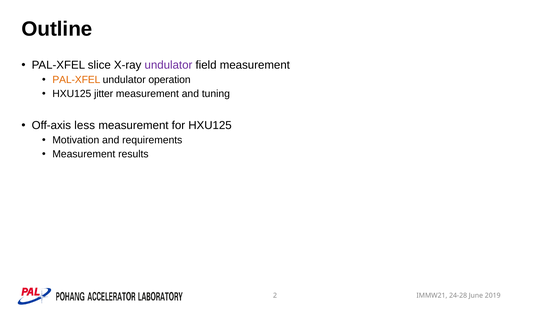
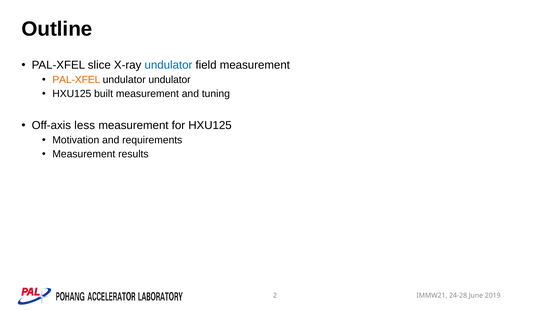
undulator at (168, 65) colour: purple -> blue
undulator operation: operation -> undulator
jitter: jitter -> built
